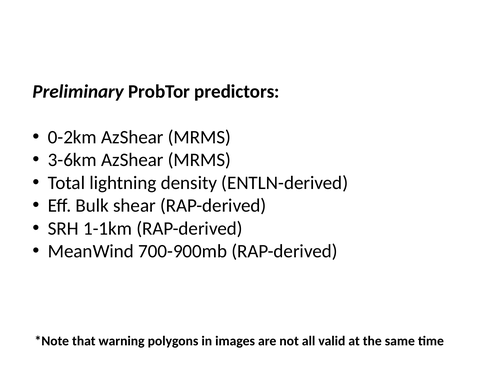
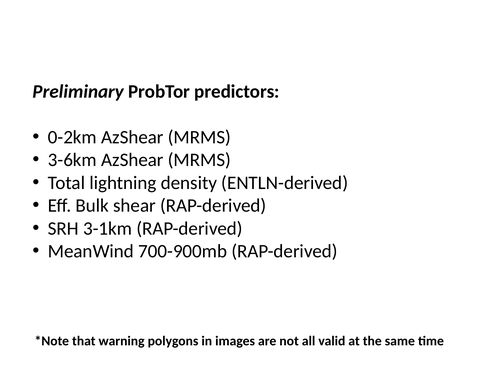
1-1km: 1-1km -> 3-1km
